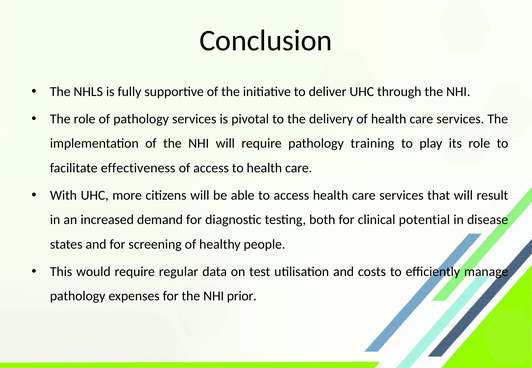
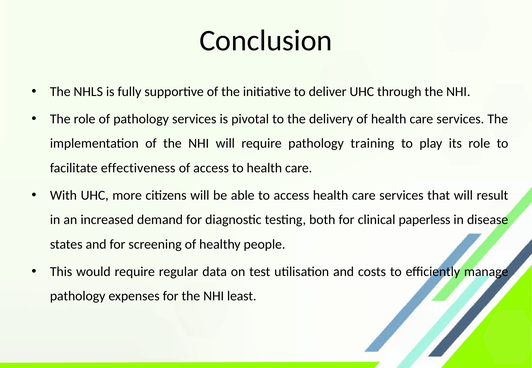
potential: potential -> paperless
prior: prior -> least
